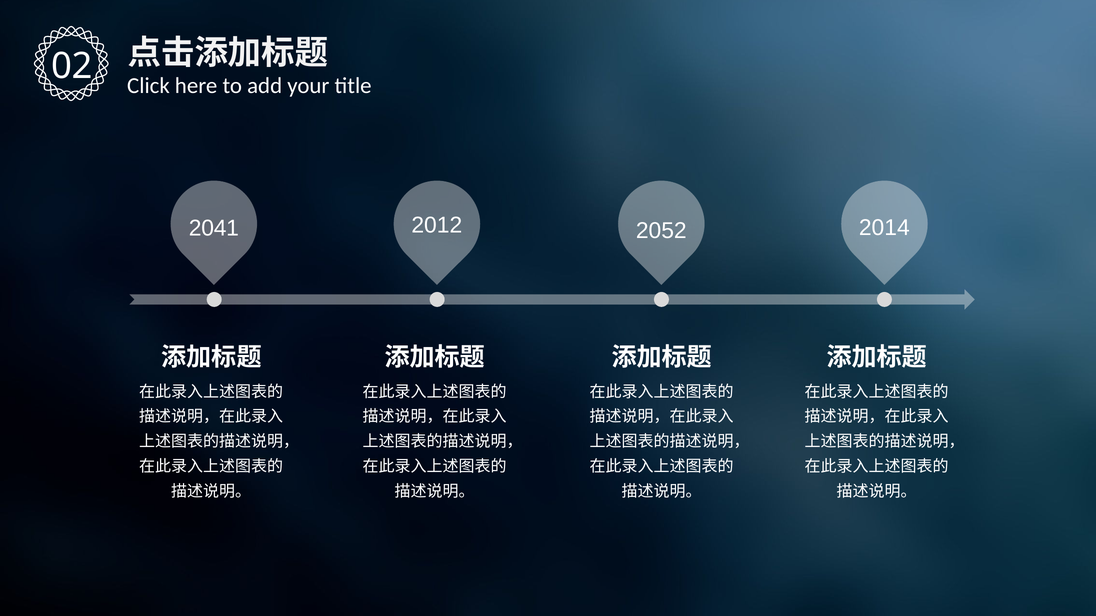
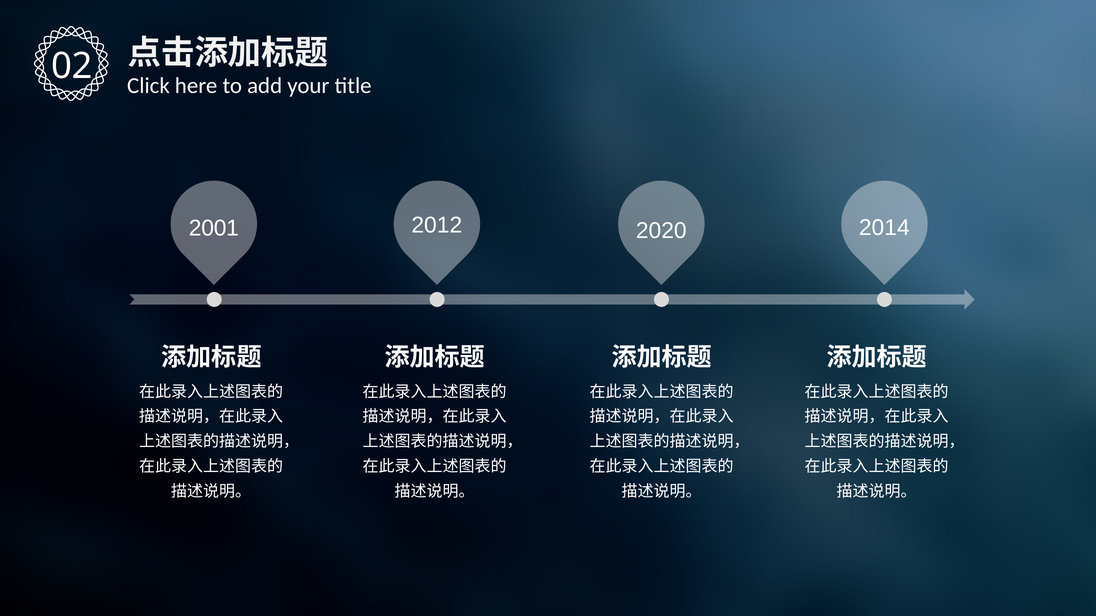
2041: 2041 -> 2001
2052: 2052 -> 2020
